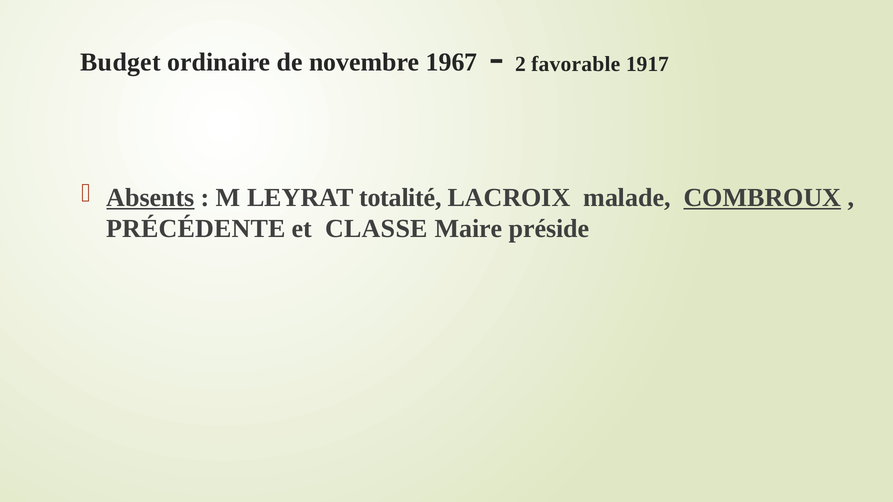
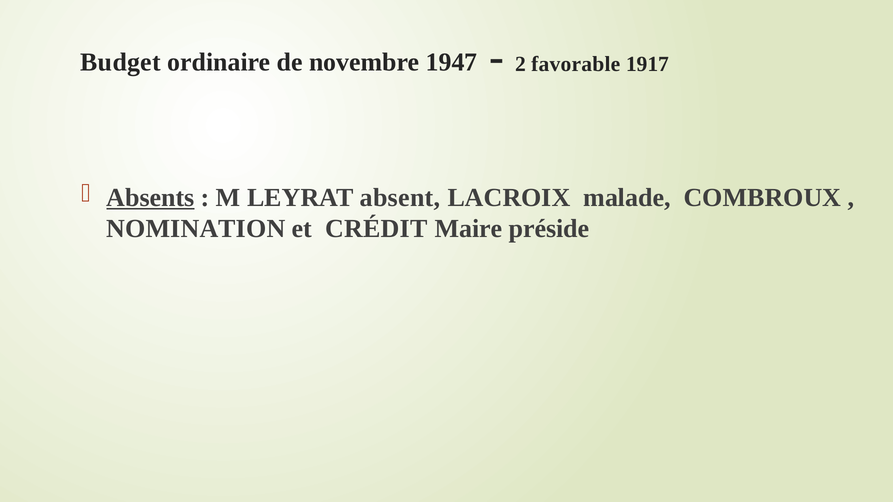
1967: 1967 -> 1947
totalité: totalité -> absent
COMBROUX underline: present -> none
PRÉCÉDENTE: PRÉCÉDENTE -> NOMINATION
CLASSE: CLASSE -> CRÉDIT
